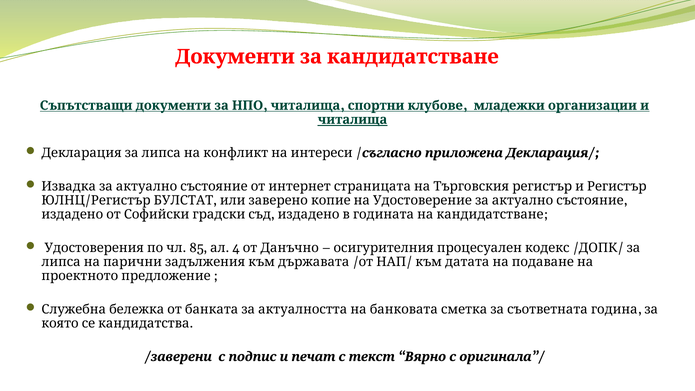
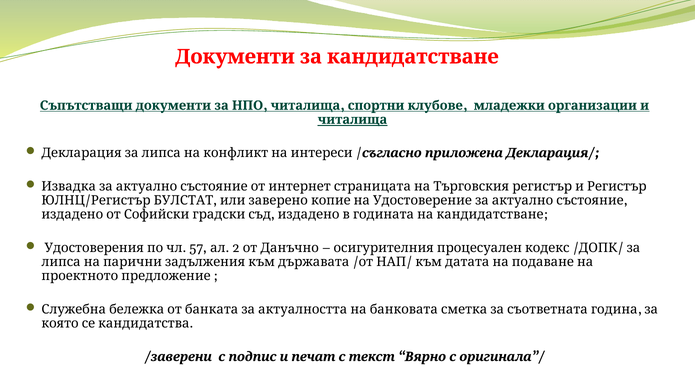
85: 85 -> 57
4: 4 -> 2
